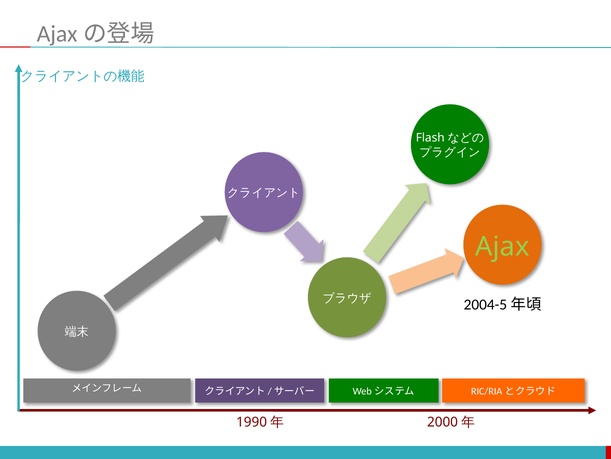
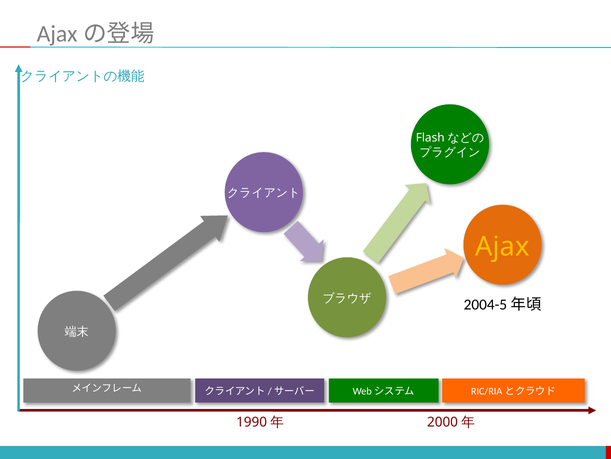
Ajax colour: light green -> yellow
